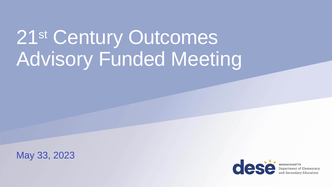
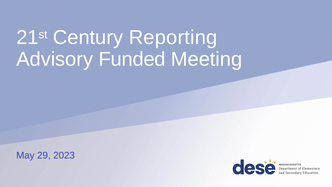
Outcomes: Outcomes -> Reporting
33: 33 -> 29
